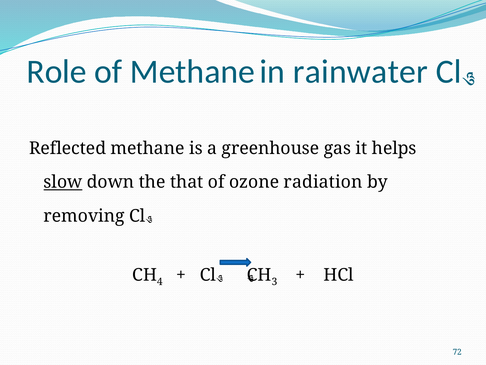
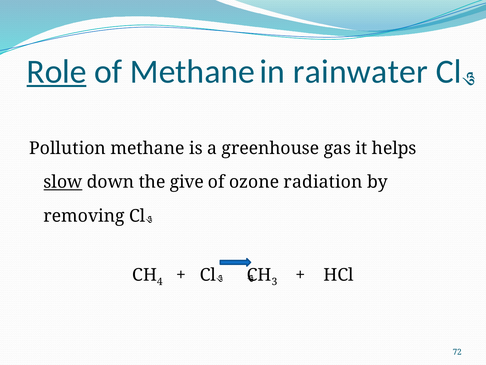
Role underline: none -> present
Reflected: Reflected -> Pollution
that: that -> give
